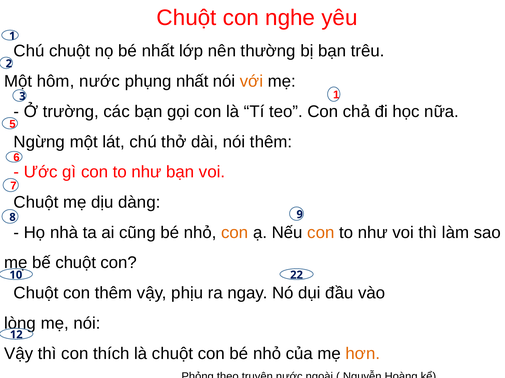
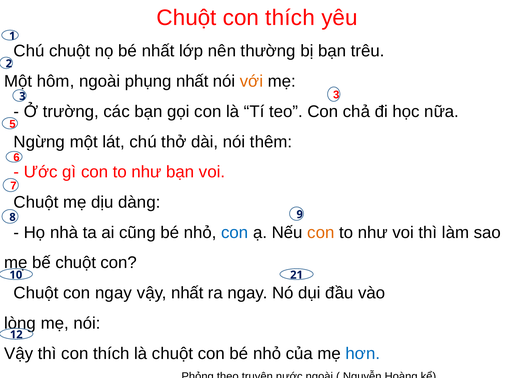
Chuột con nghe: nghe -> thích
hôm nước: nước -> ngoài
3 1: 1 -> 3
con at (235, 233) colour: orange -> blue
22: 22 -> 21
con thêm: thêm -> ngay
vậy phịu: phịu -> nhất
hơn colour: orange -> blue
